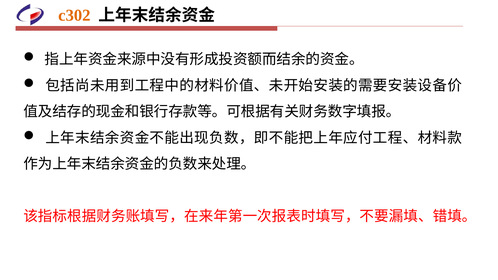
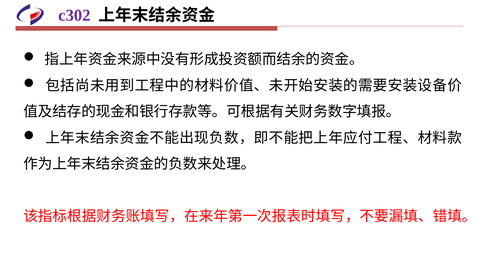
c302 colour: orange -> purple
